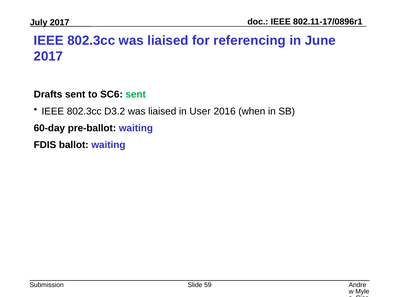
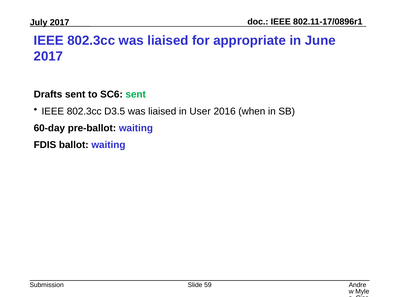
referencing: referencing -> appropriate
D3.2: D3.2 -> D3.5
